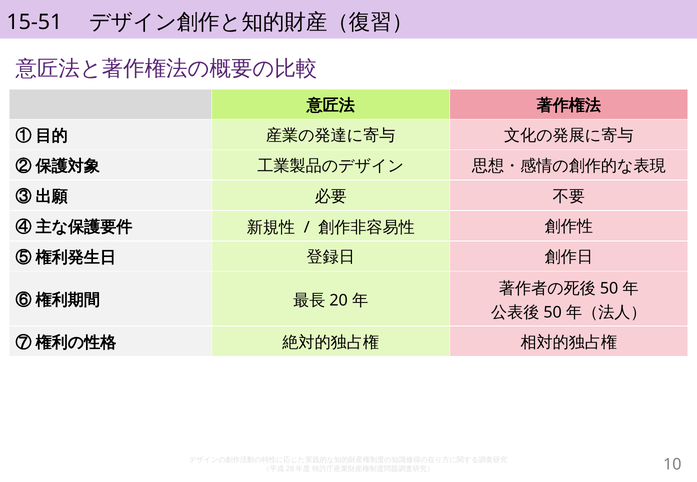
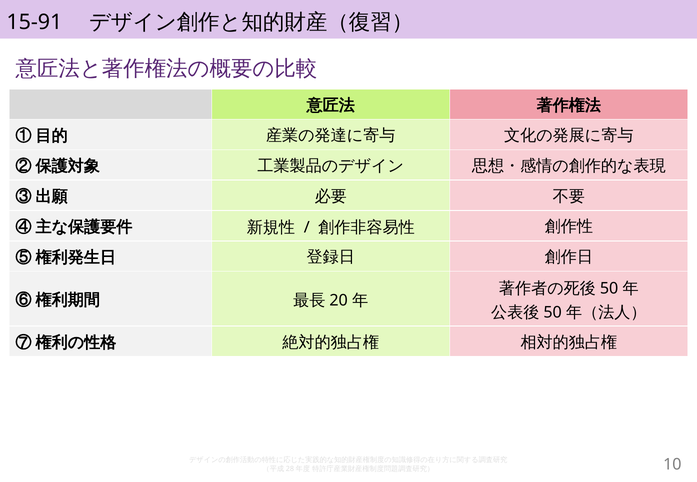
15-51: 15-51 -> 15-91
